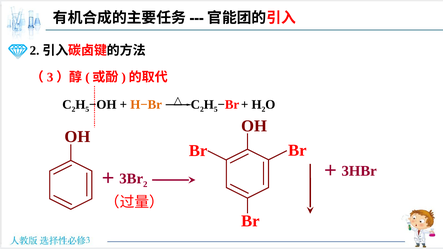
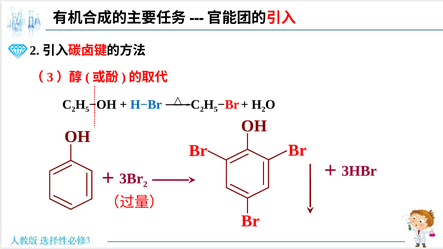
H−Br colour: orange -> blue
